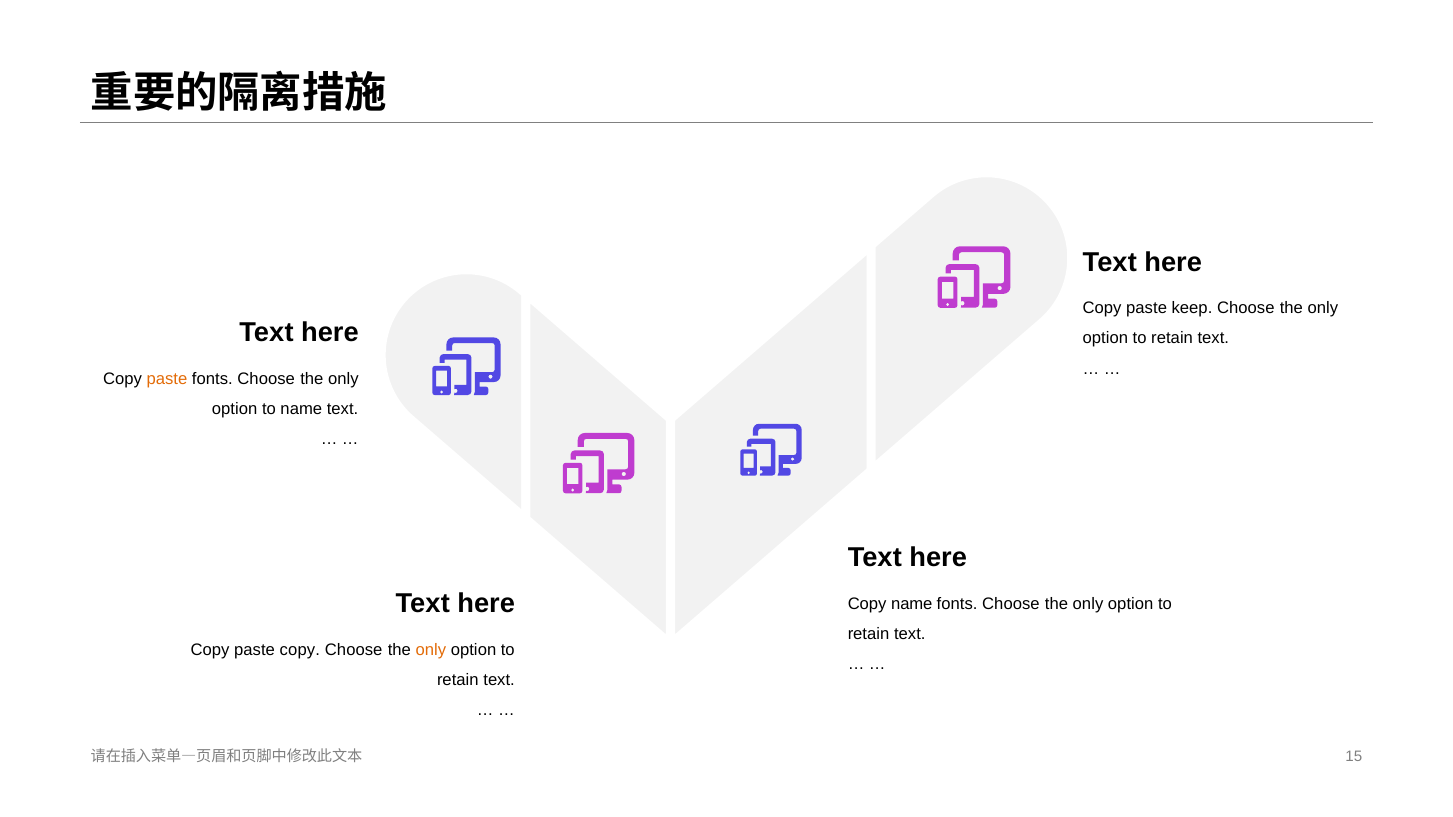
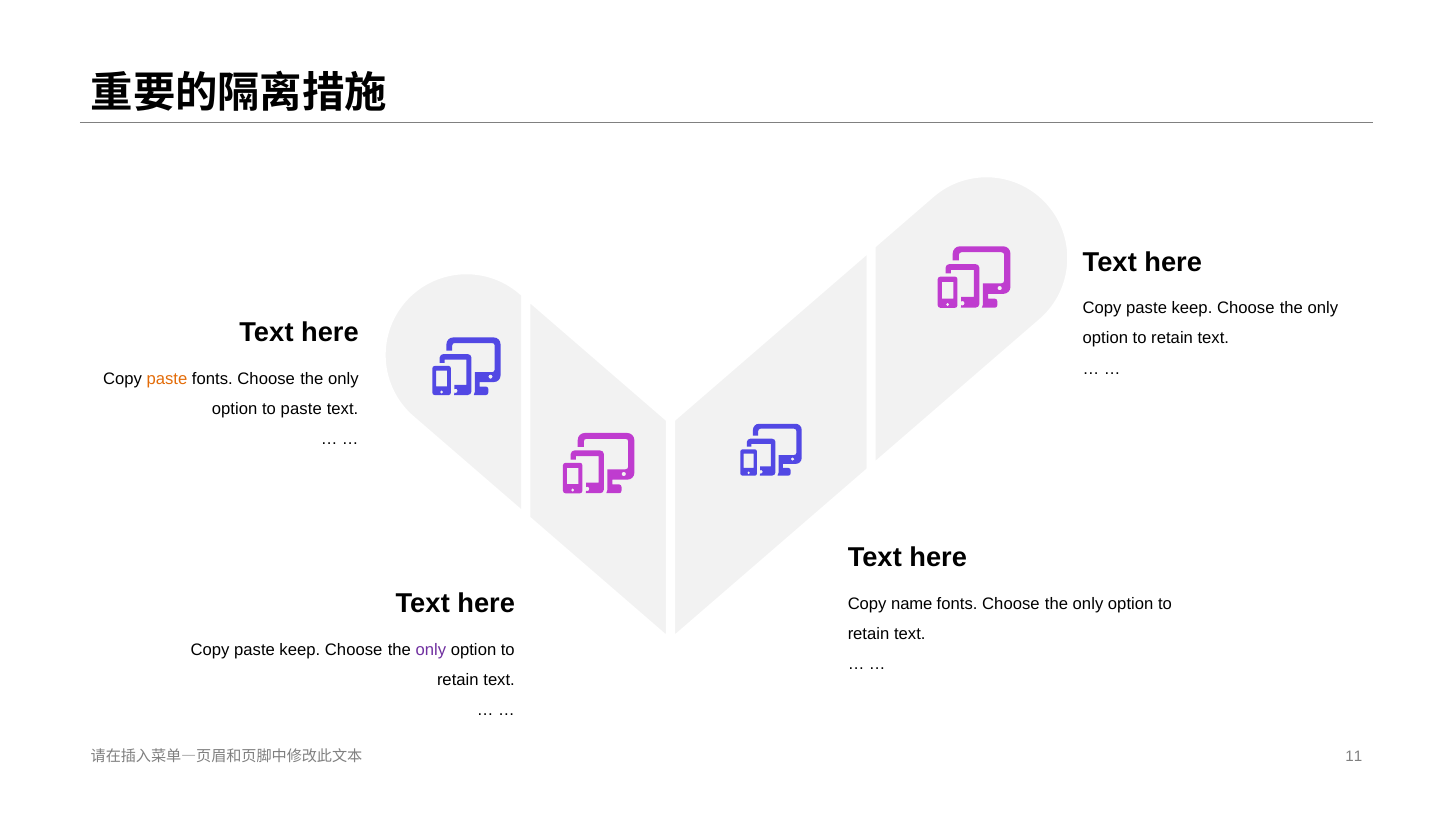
to name: name -> paste
copy at (300, 650): copy -> keep
only at (431, 650) colour: orange -> purple
15: 15 -> 11
